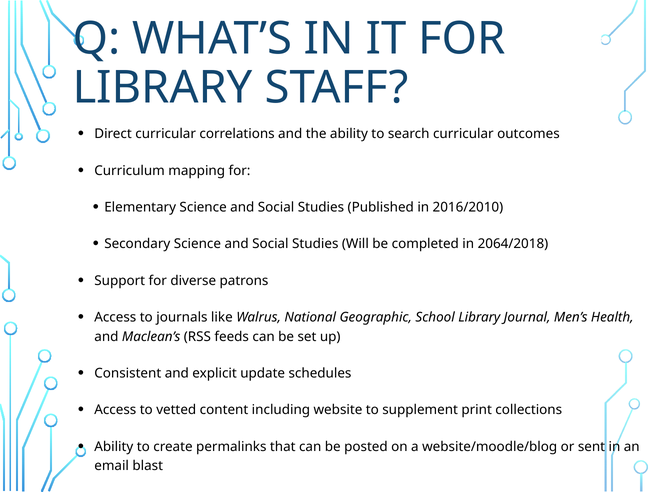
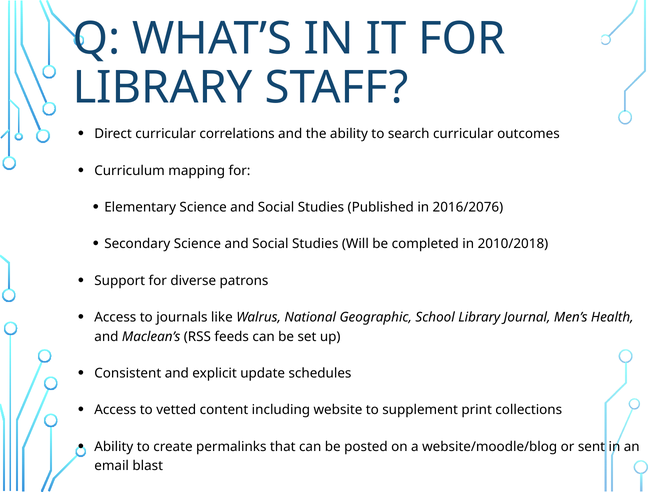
2016/2010: 2016/2010 -> 2016/2076
2064/2018: 2064/2018 -> 2010/2018
